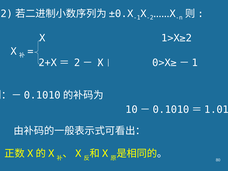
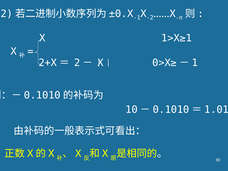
1>X≥2: 1>X≥2 -> 1>X≥1
